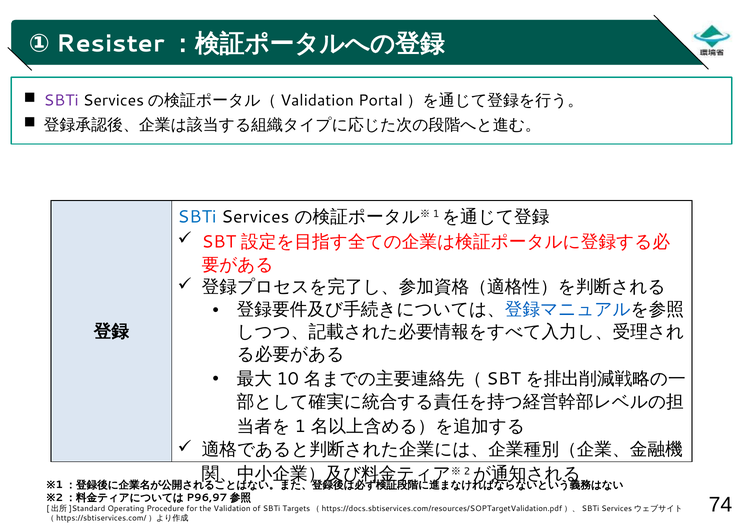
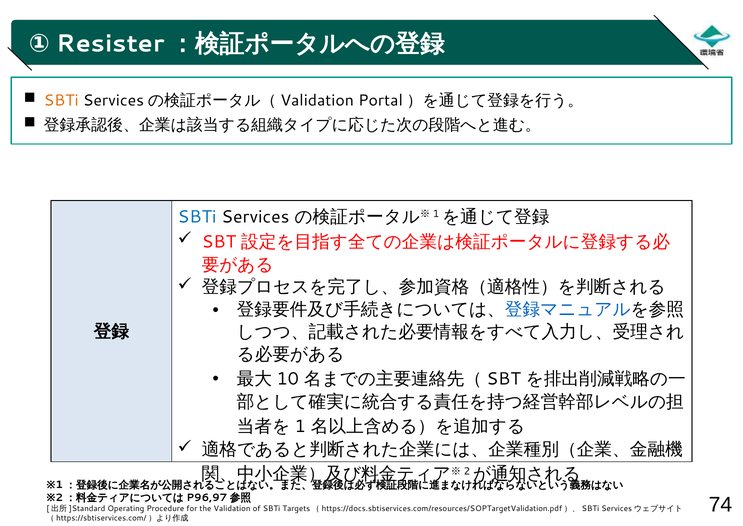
SBTi at (61, 100) colour: purple -> orange
